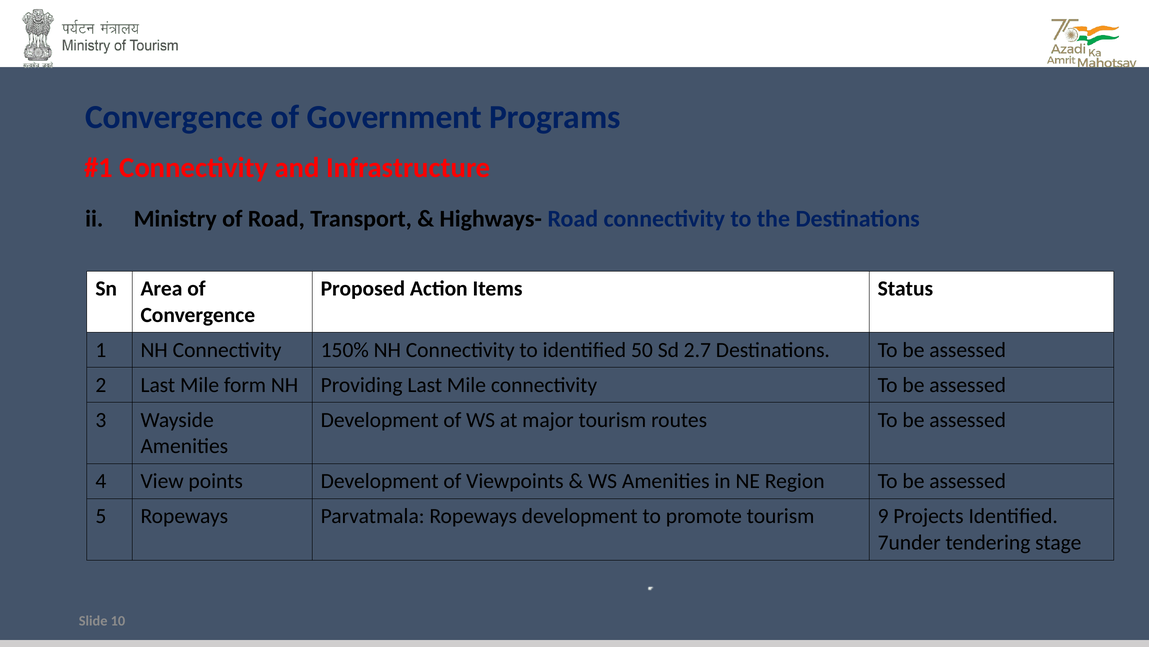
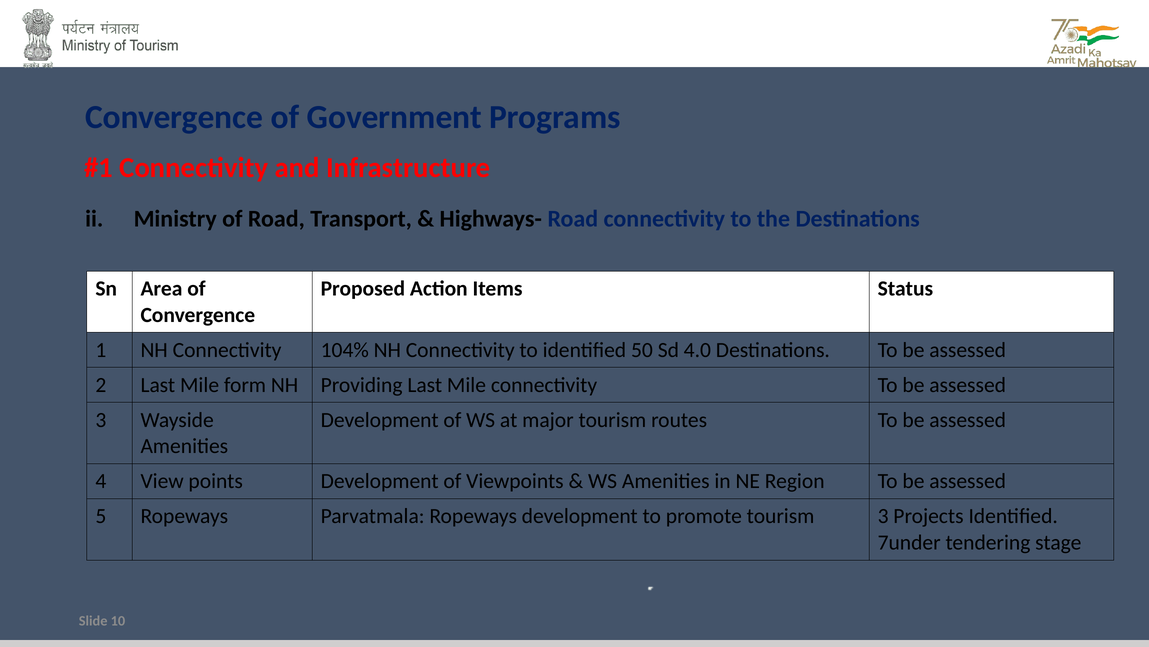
150%: 150% -> 104%
2.7: 2.7 -> 4.0
tourism 9: 9 -> 3
